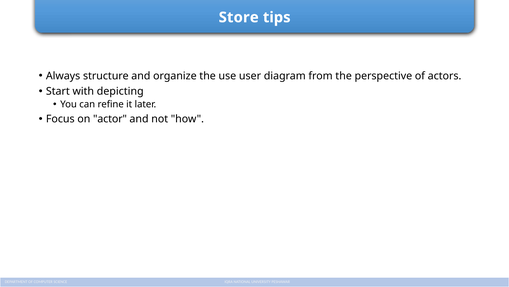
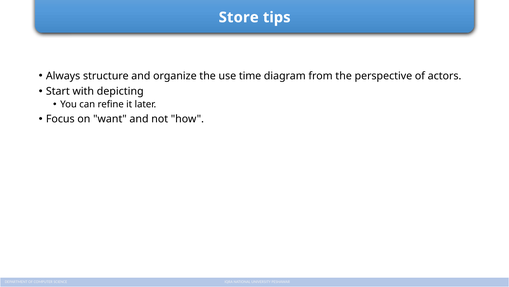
user: user -> time
actor: actor -> want
